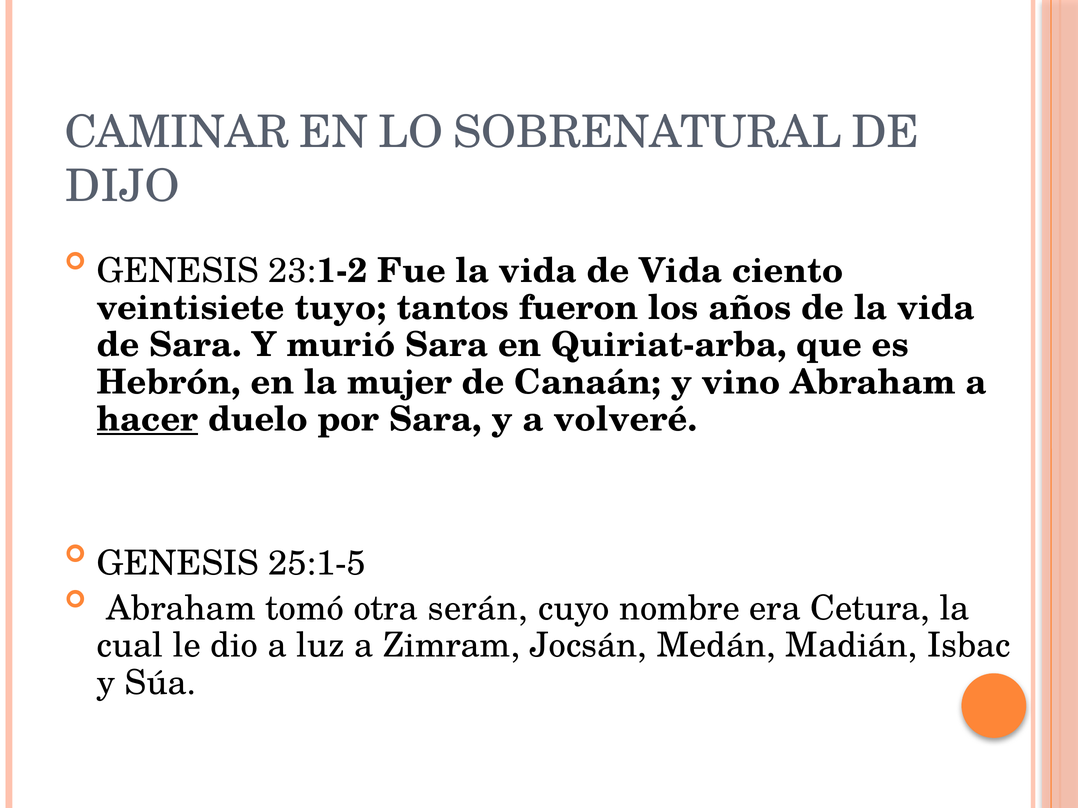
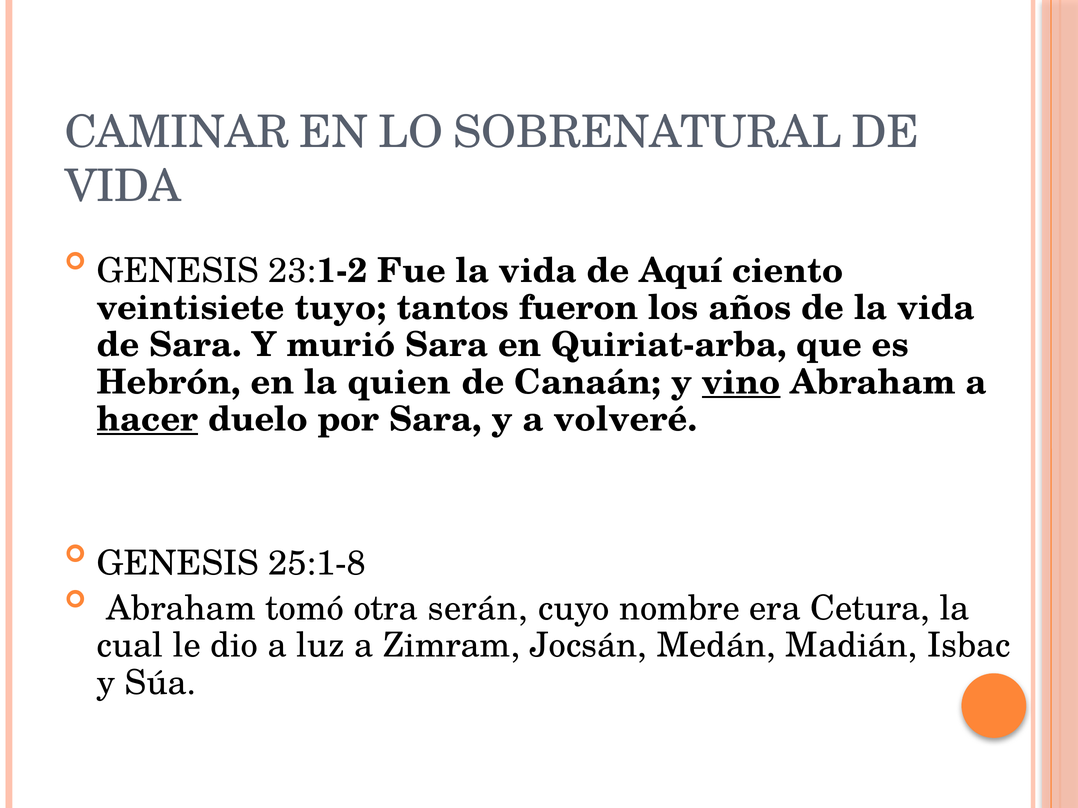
DIJO at (122, 186): DIJO -> VIDA
de Vida: Vida -> Aquí
mujer: mujer -> quien
vino underline: none -> present
25:1-5: 25:1-5 -> 25:1-8
